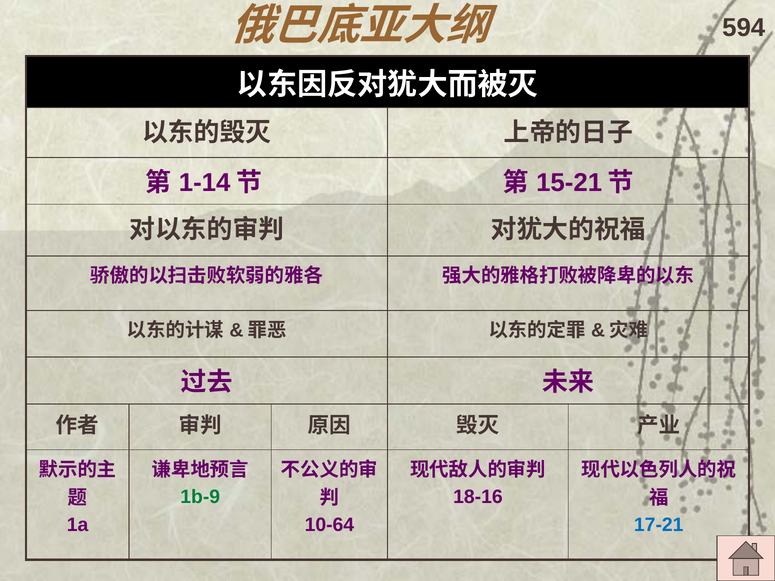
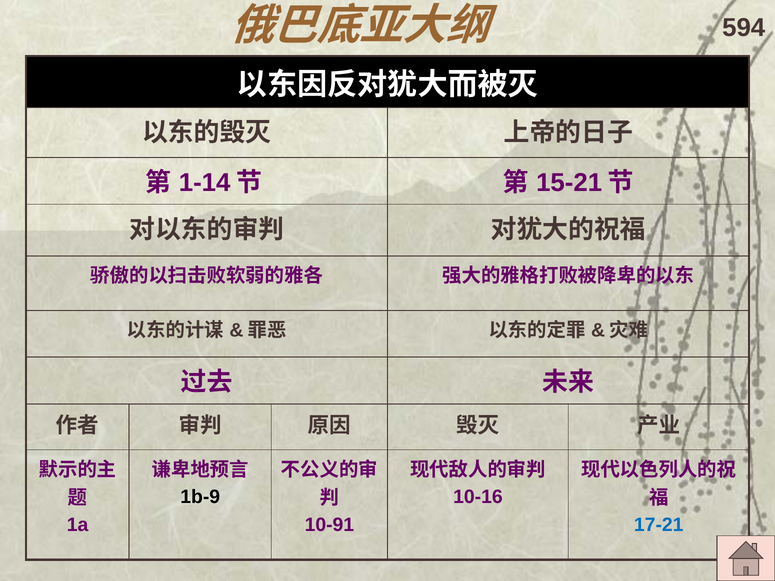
1b-9 colour: green -> black
18-16: 18-16 -> 10-16
10-64: 10-64 -> 10-91
